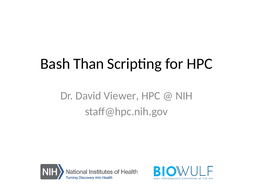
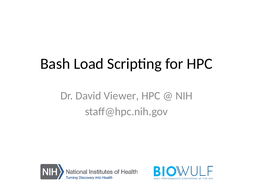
Than: Than -> Load
